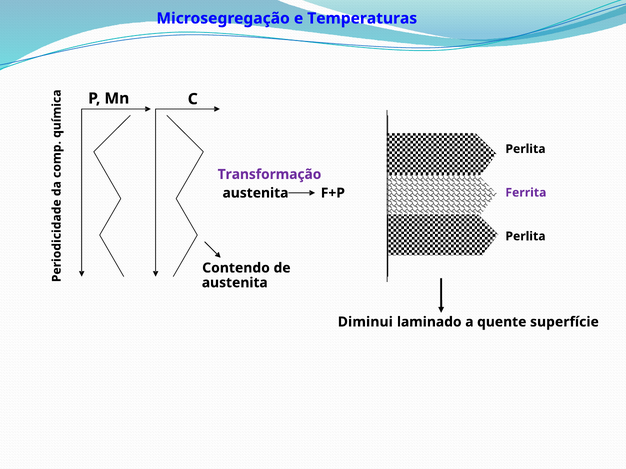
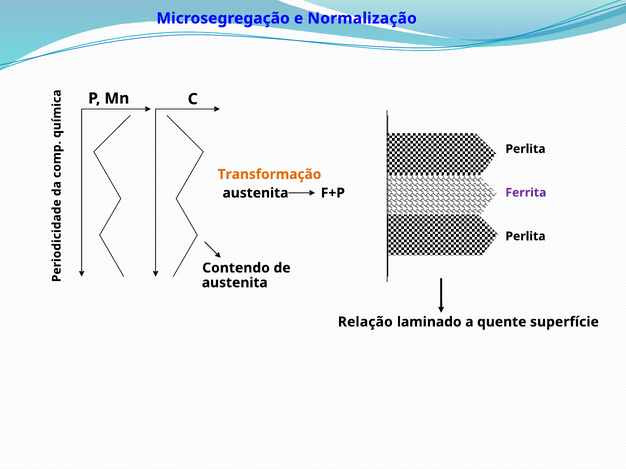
Temperaturas: Temperaturas -> Normalização
Transformação colour: purple -> orange
Diminui: Diminui -> Relação
